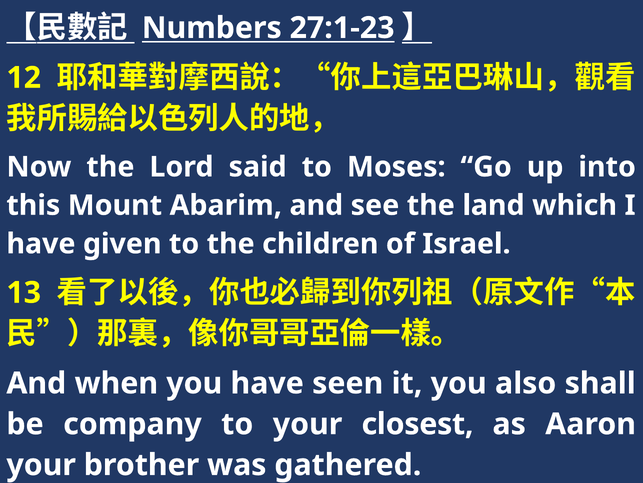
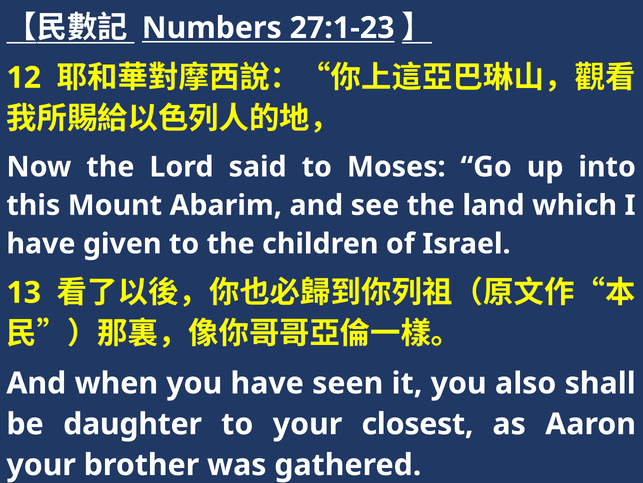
company: company -> daughter
